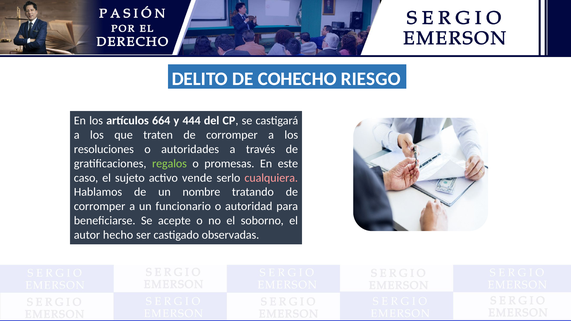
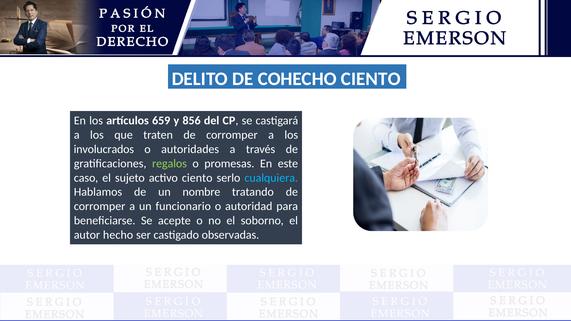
COHECHO RIESGO: RIESGO -> CIENTO
664: 664 -> 659
444: 444 -> 856
resoluciones: resoluciones -> involucrados
activo vende: vende -> ciento
cualquiera colour: pink -> light blue
